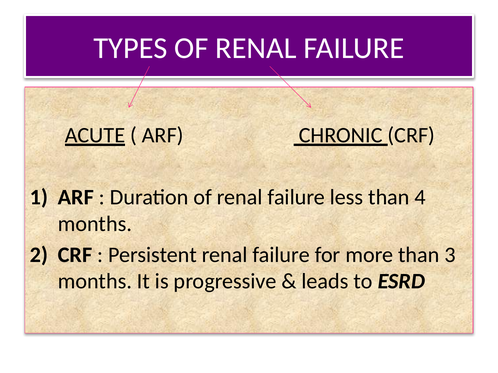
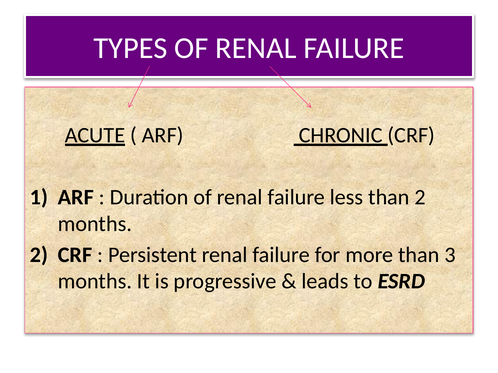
than 4: 4 -> 2
